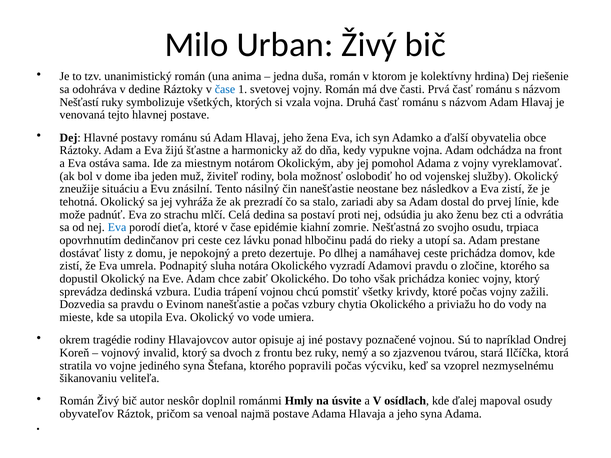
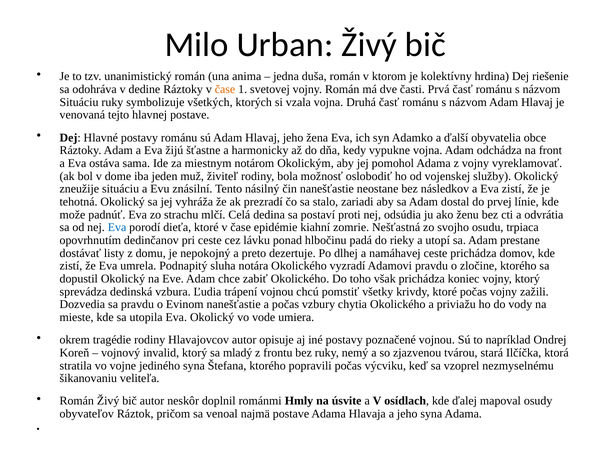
čase at (225, 89) colour: blue -> orange
Nešťastí at (79, 102): Nešťastí -> Situáciu
dvoch: dvoch -> mladý
